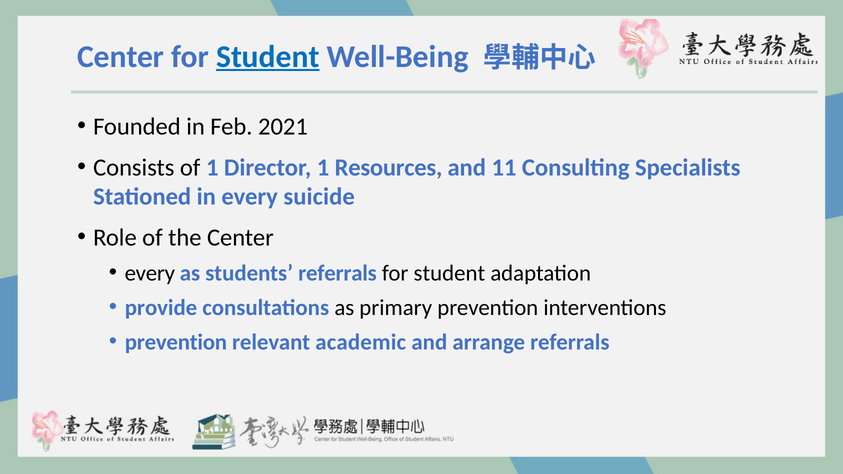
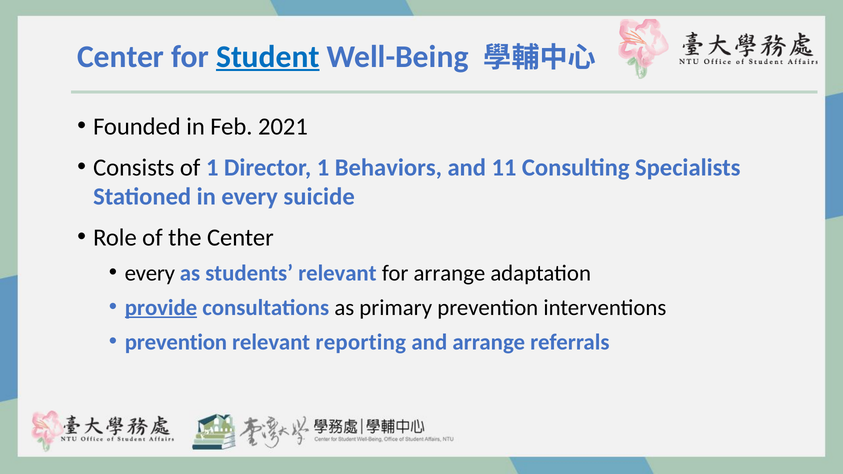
Resources: Resources -> Behaviors
students referrals: referrals -> relevant
student at (449, 273): student -> arrange
provide underline: none -> present
academic: academic -> reporting
